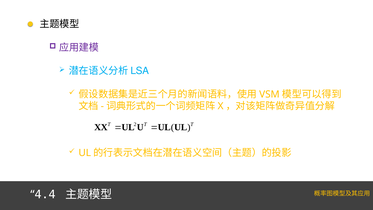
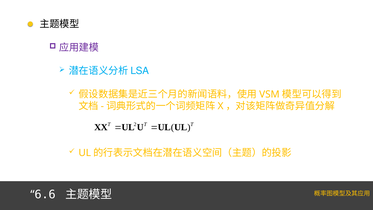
4.4: 4.4 -> 6.6
